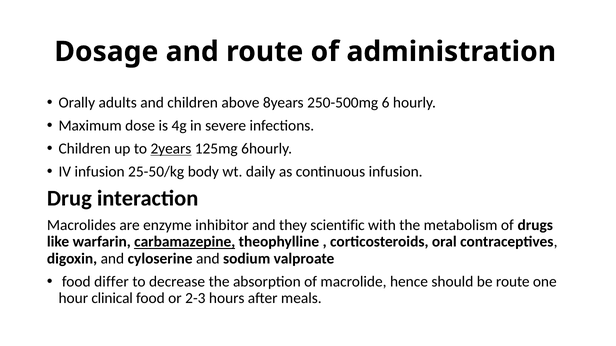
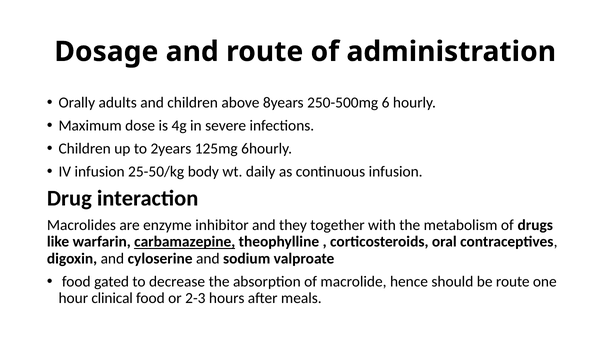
2years underline: present -> none
scientific: scientific -> together
differ: differ -> gated
